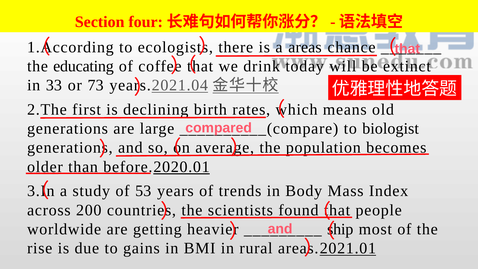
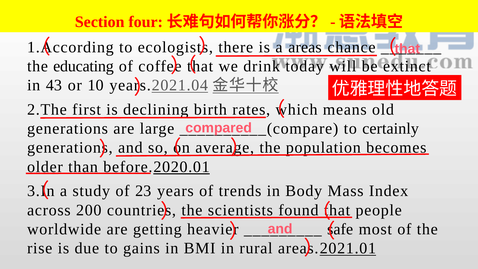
33: 33 -> 43
73: 73 -> 10
biologist: biologist -> certainly
53: 53 -> 23
ship: ship -> safe
